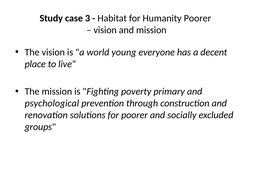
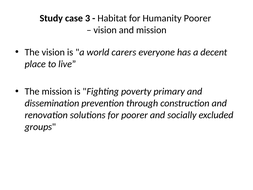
young: young -> carers
psychological: psychological -> dissemination
